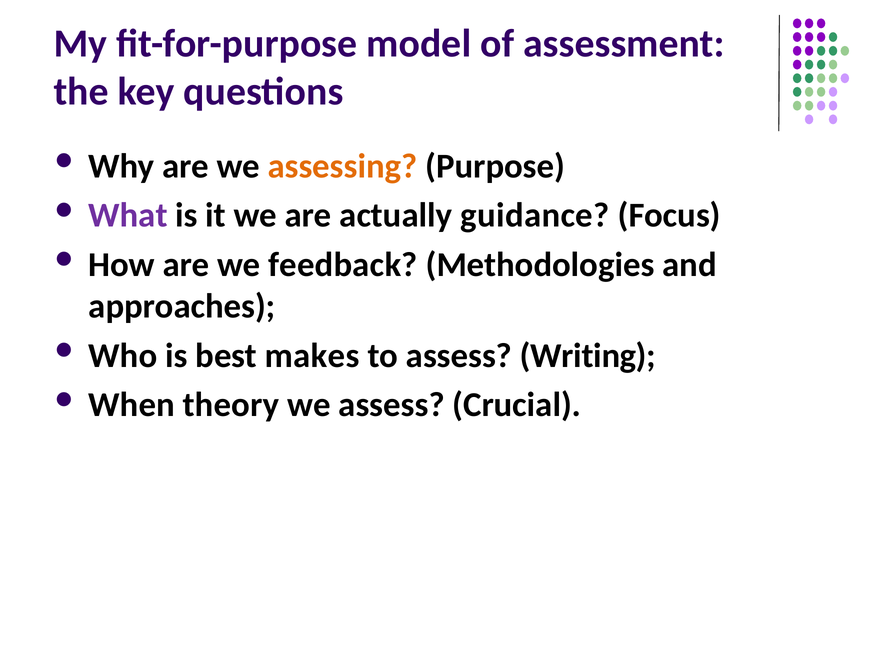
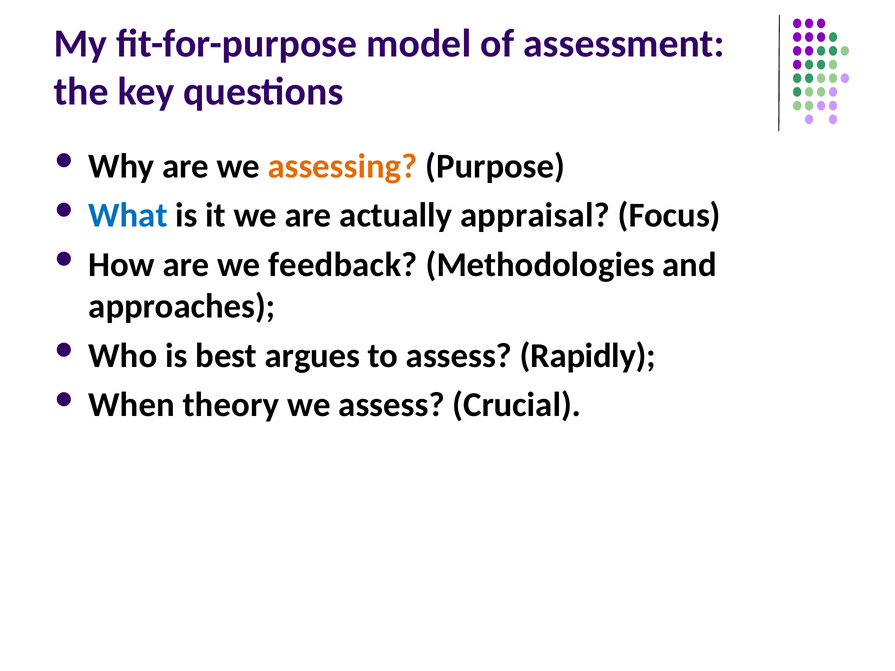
What colour: purple -> blue
guidance: guidance -> appraisal
makes: makes -> argues
Writing: Writing -> Rapidly
